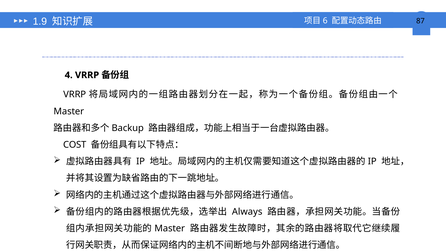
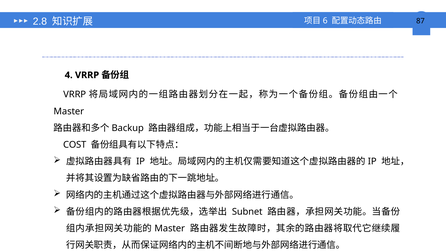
1.9: 1.9 -> 2.8
Always: Always -> Subnet
